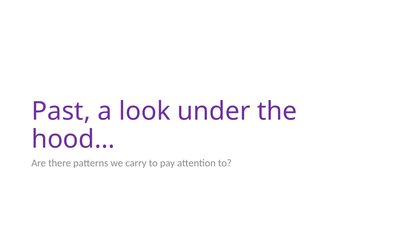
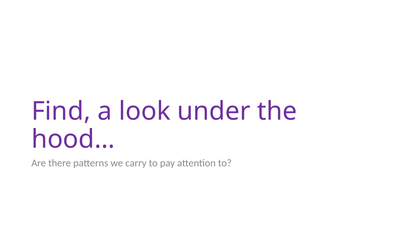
Past: Past -> Find
